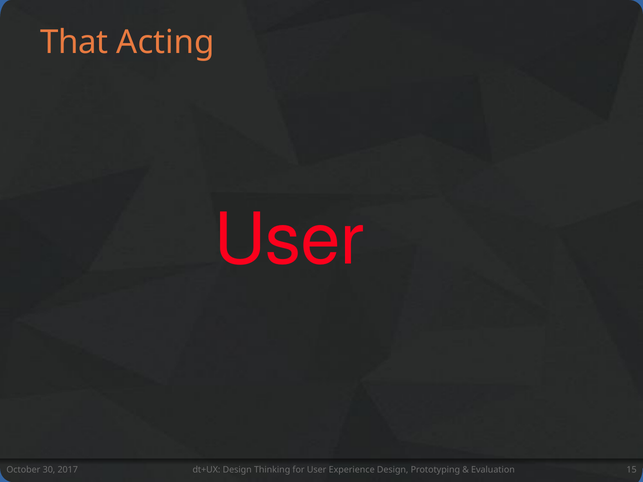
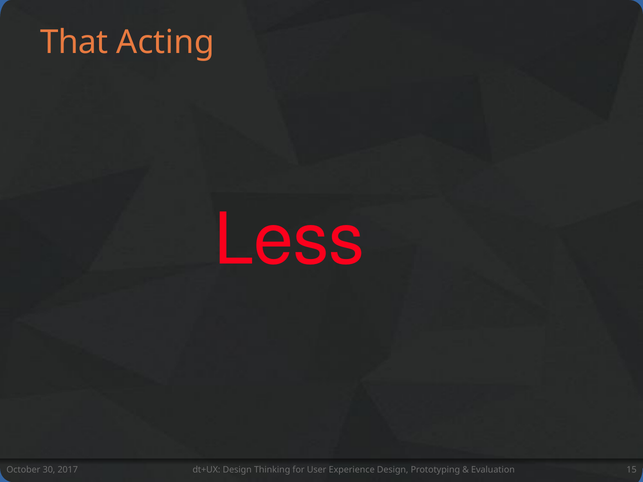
User at (289, 240): User -> Less
